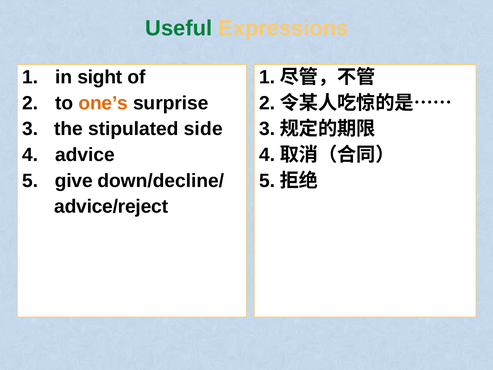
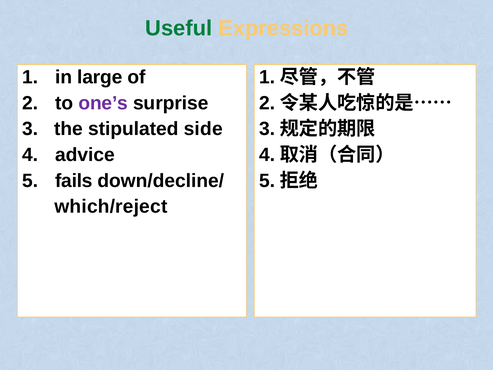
sight: sight -> large
one’s colour: orange -> purple
give: give -> fails
advice/reject: advice/reject -> which/reject
